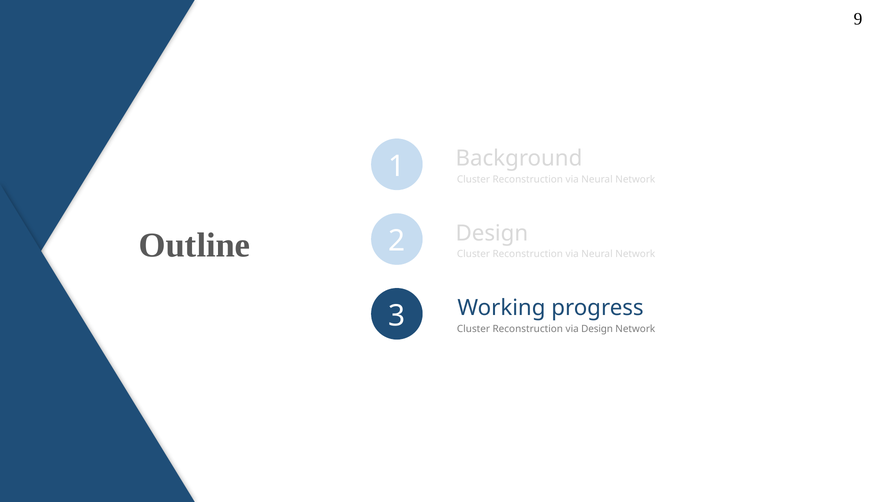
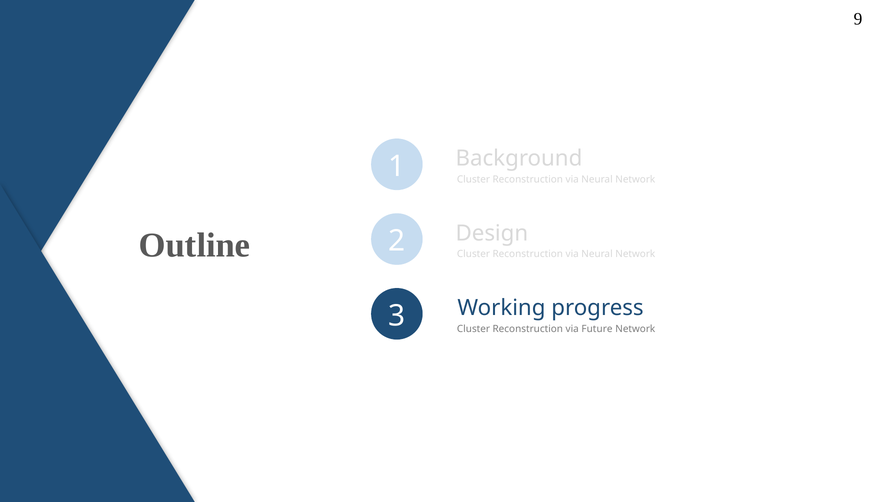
via Design: Design -> Future
